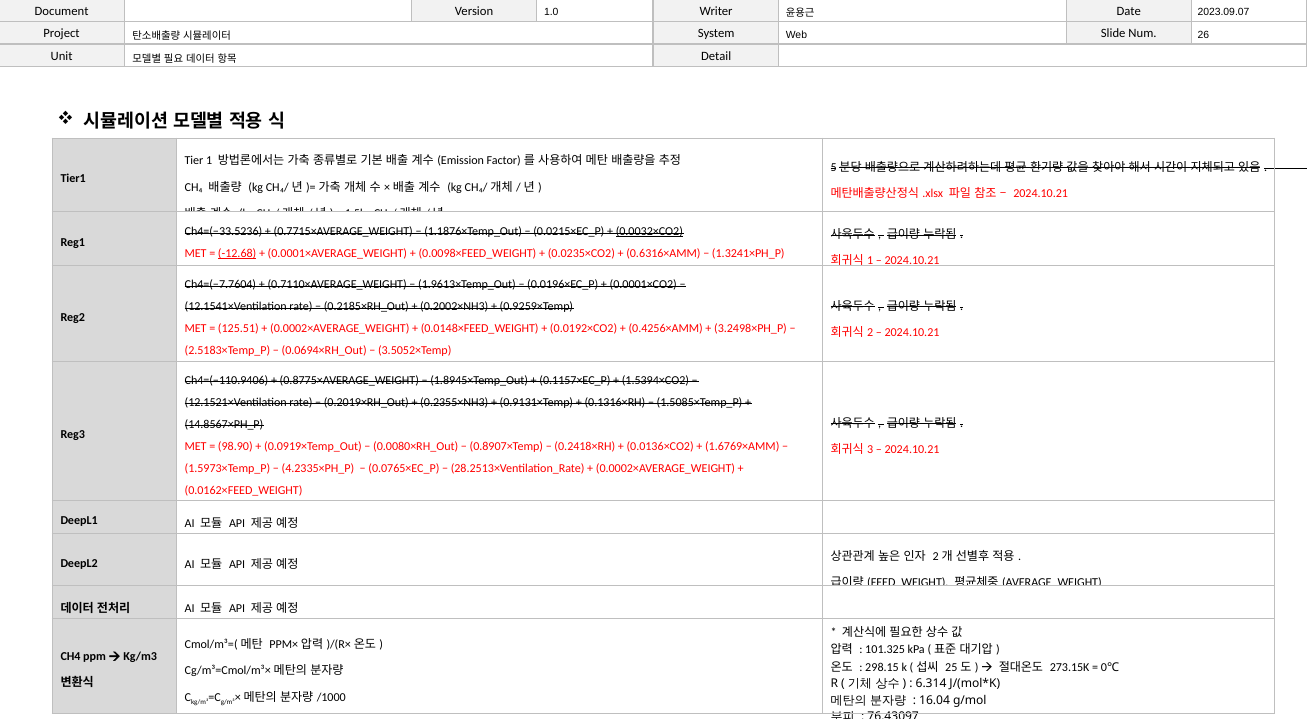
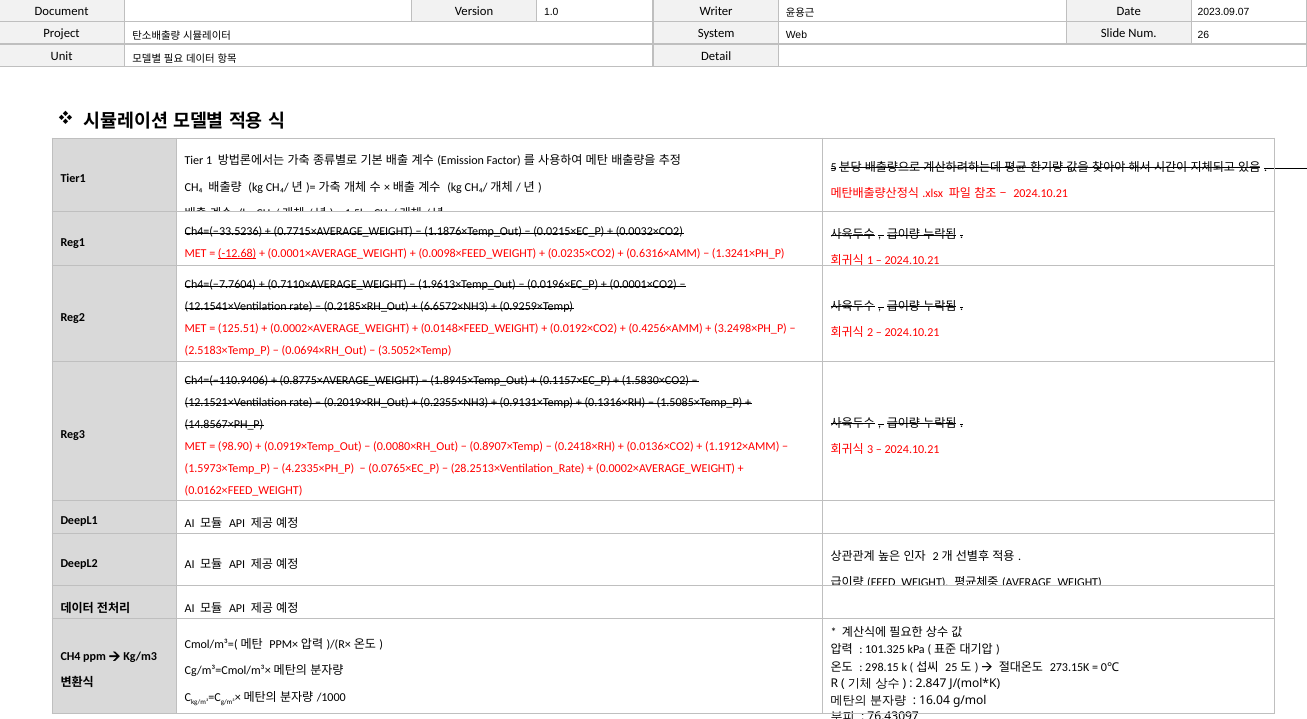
0.0032×CO2 underline: present -> none
0.2002×NH3: 0.2002×NH3 -> 6.6572×NH3
1.5394×CO2: 1.5394×CO2 -> 1.5830×CO2
1.6769×AMM: 1.6769×AMM -> 1.1912×AMM
6.314: 6.314 -> 2.847
